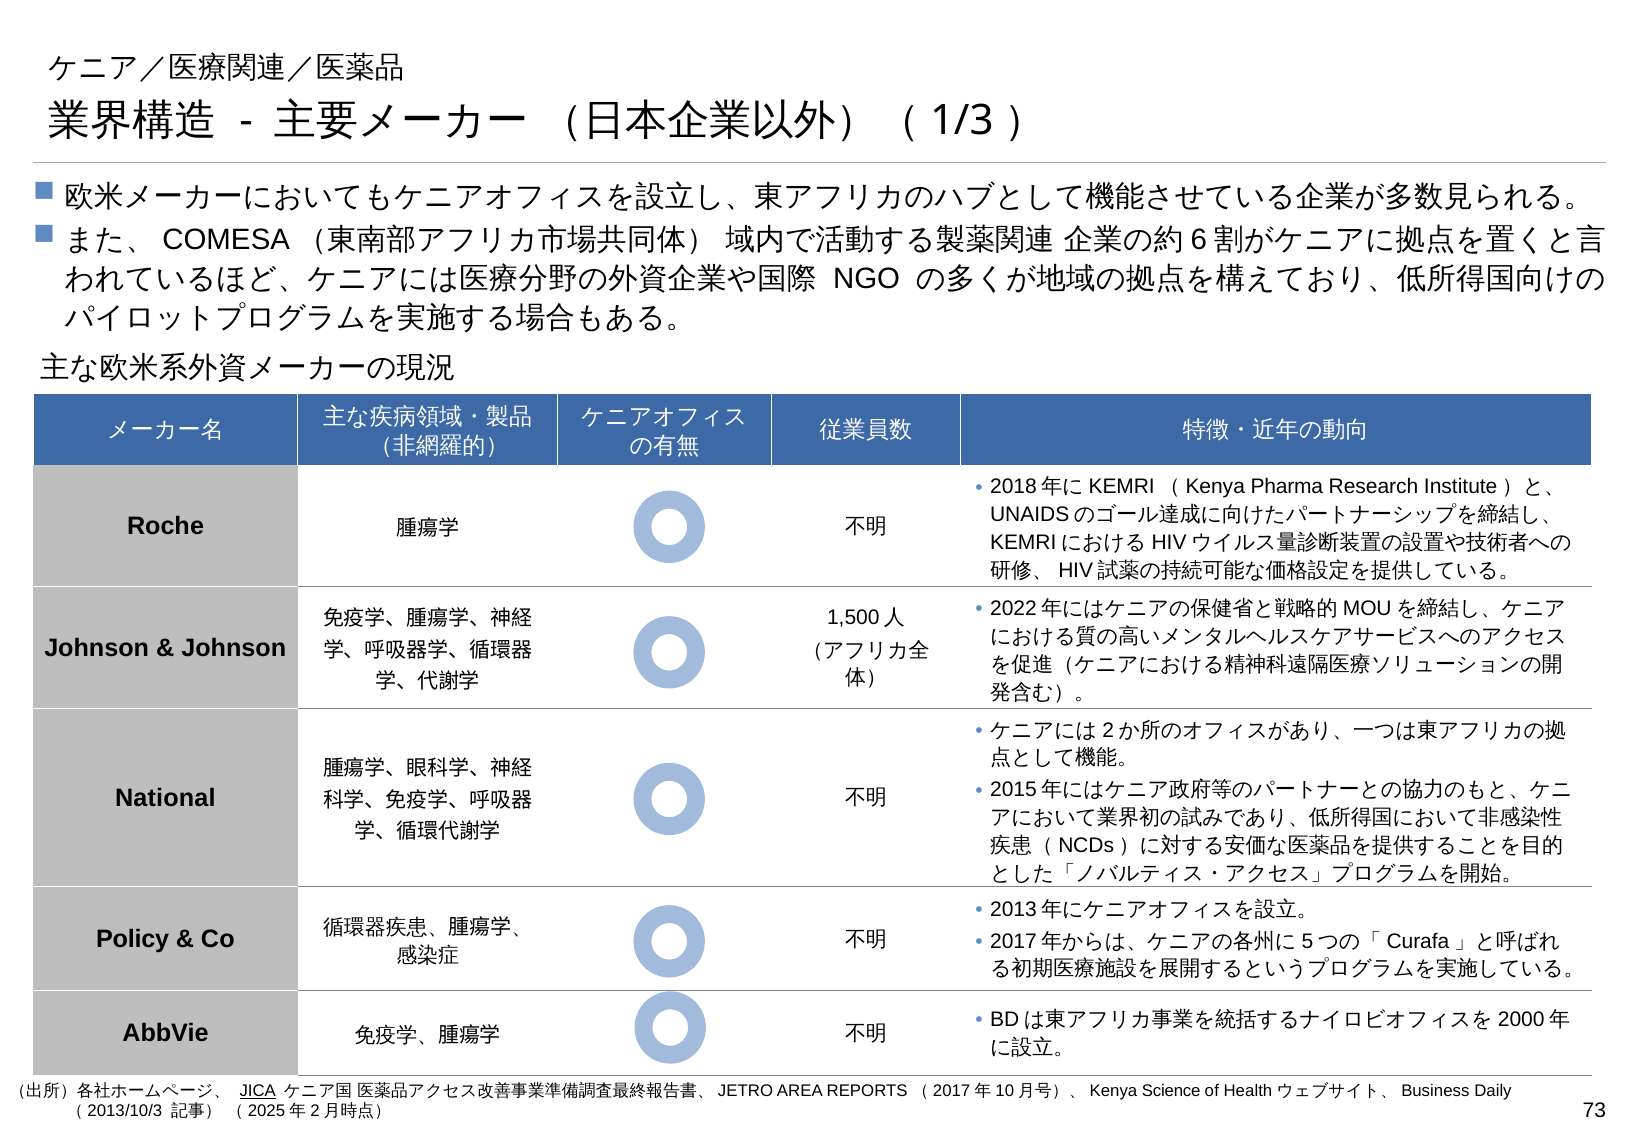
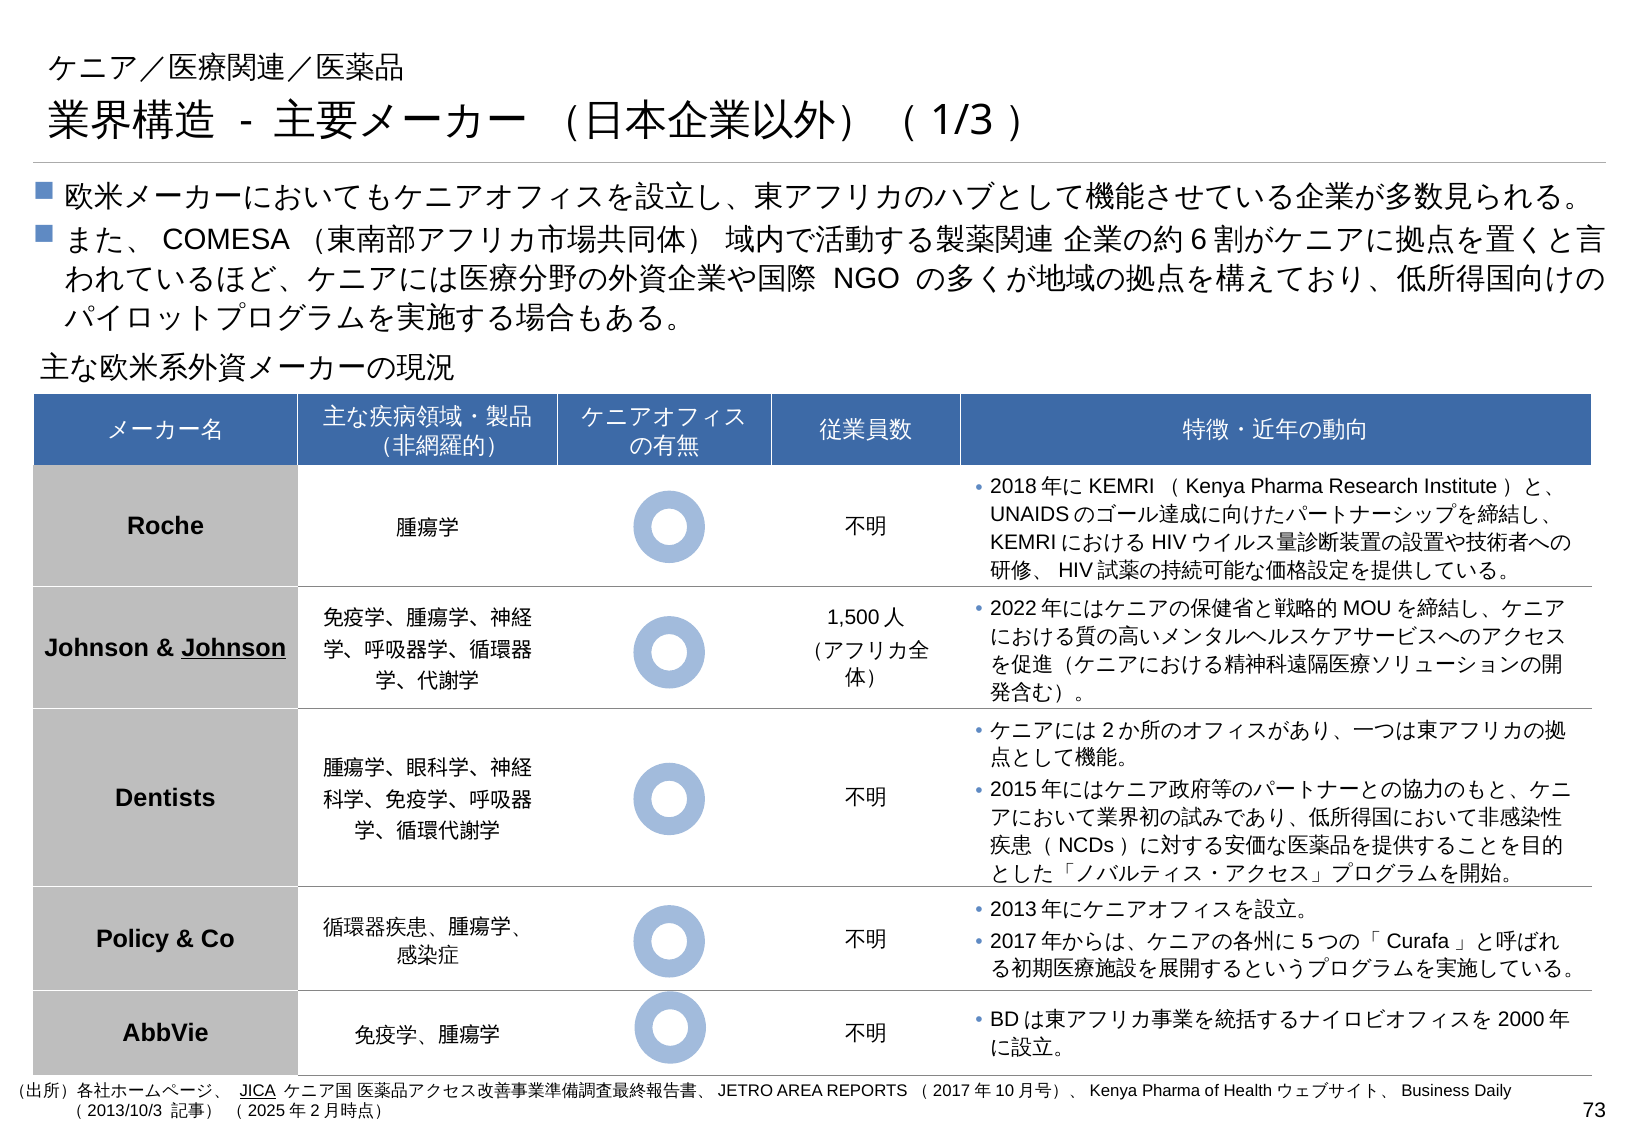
Johnson at (234, 648) underline: none -> present
National: National -> Dentists
Science at (1171, 1091): Science -> Pharma
